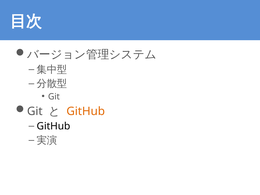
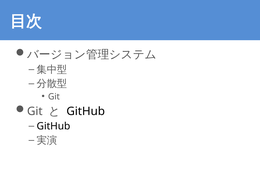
GitHub at (86, 111) colour: orange -> black
